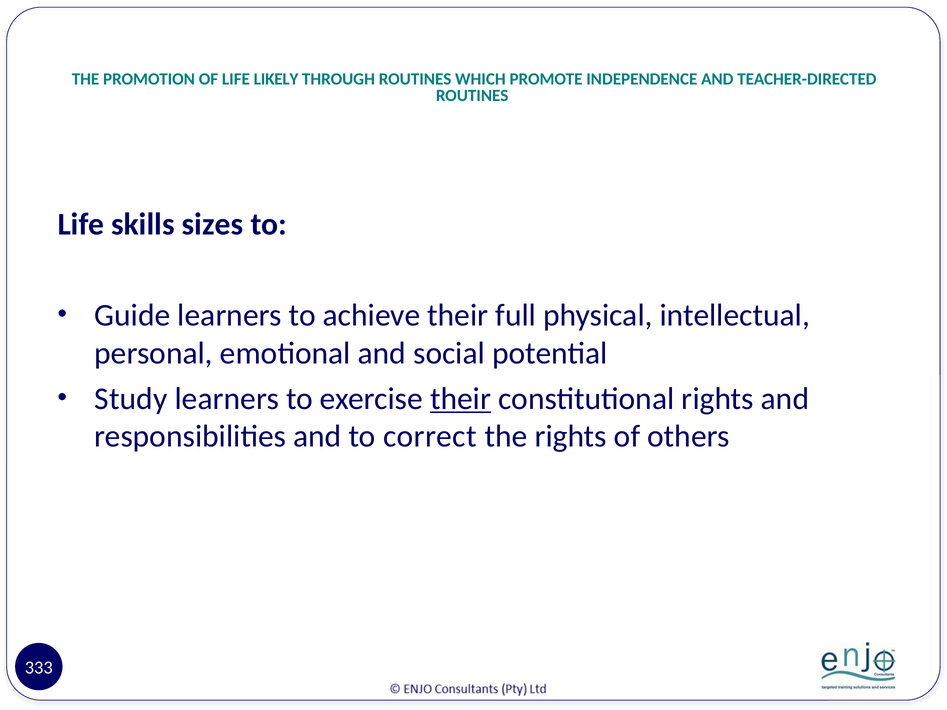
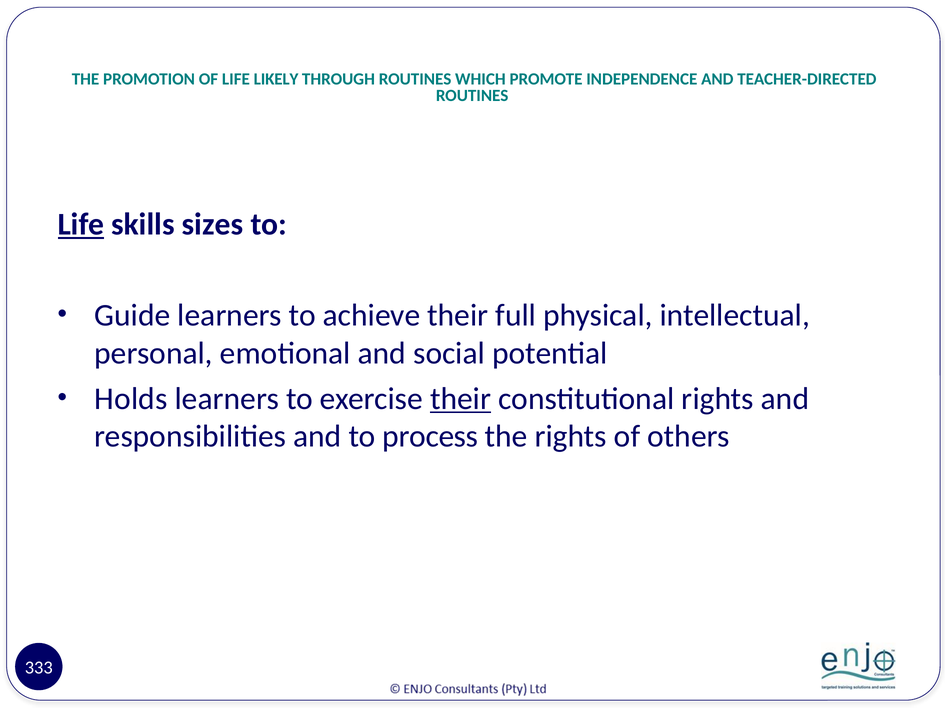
Life at (81, 224) underline: none -> present
Study: Study -> Holds
correct: correct -> process
